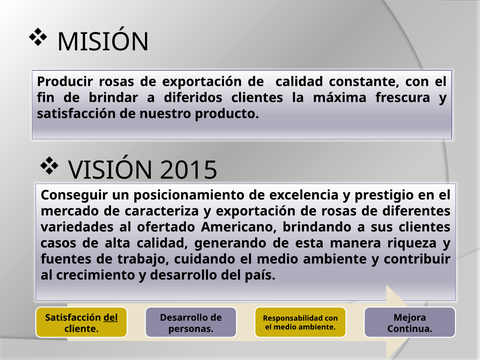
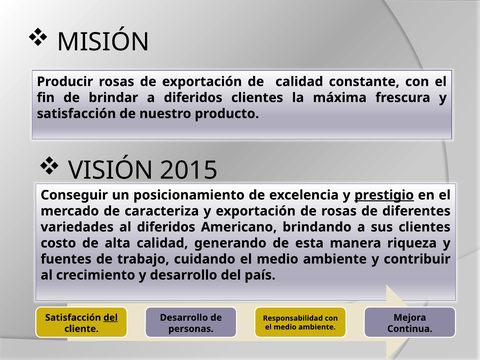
prestigio underline: none -> present
al ofertado: ofertado -> diferidos
casos: casos -> costo
